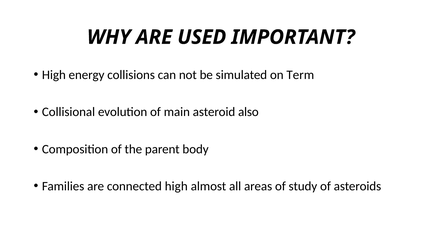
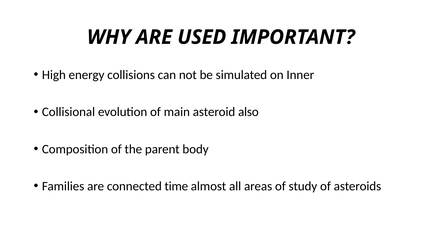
Term: Term -> Inner
connected high: high -> time
